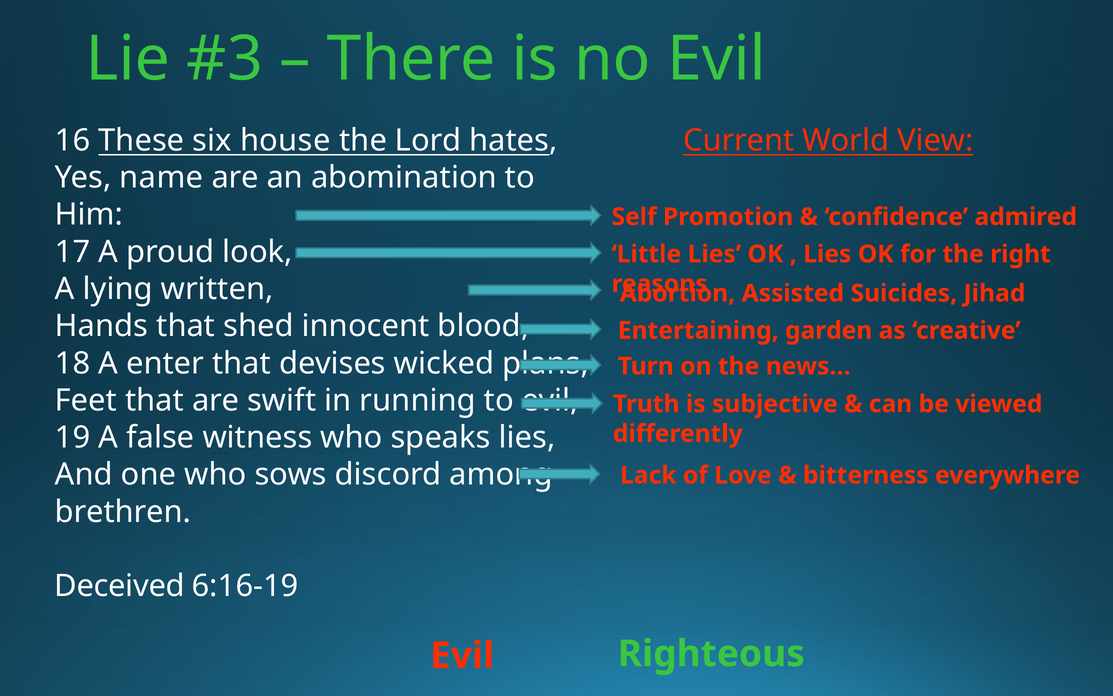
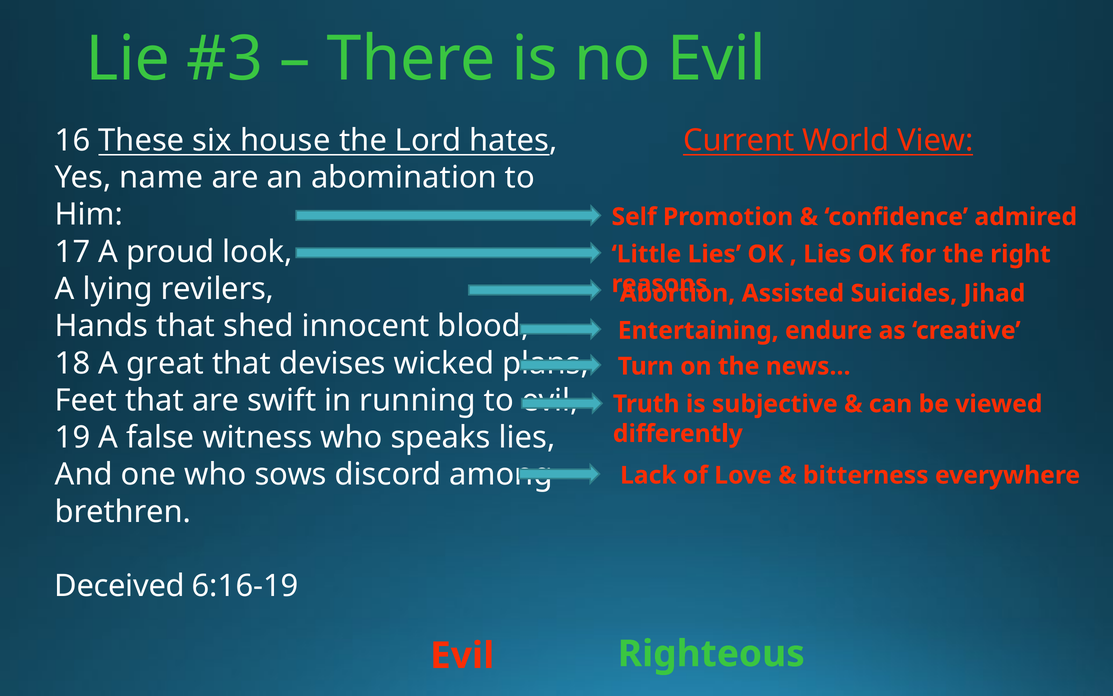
written: written -> revilers
garden: garden -> endure
enter: enter -> great
